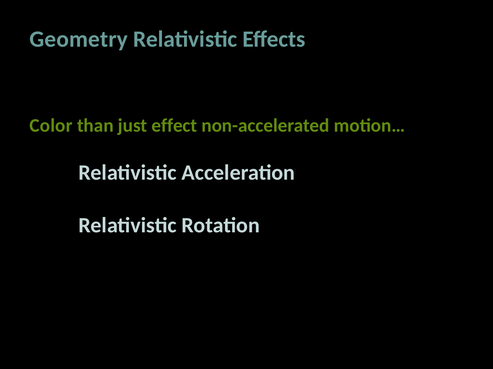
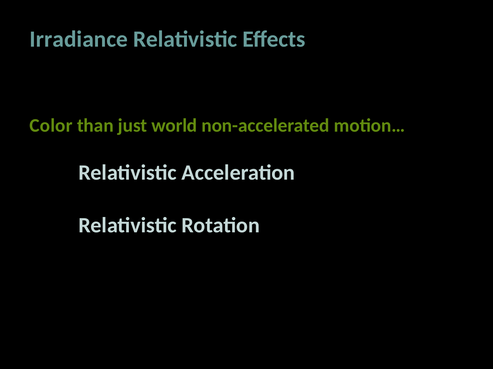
Geometry: Geometry -> Irradiance
effect: effect -> world
